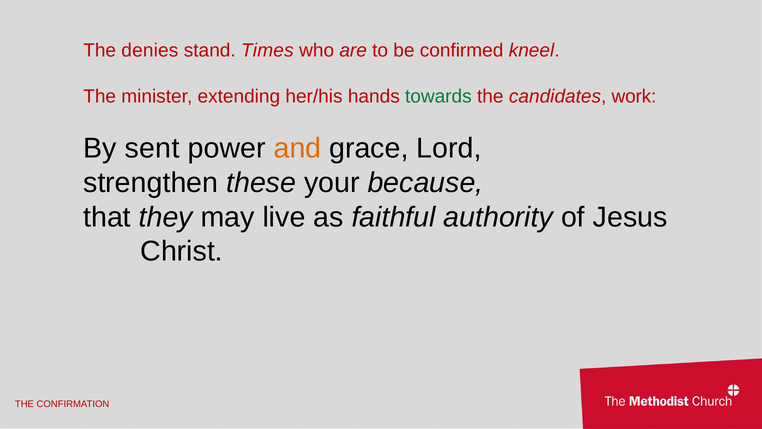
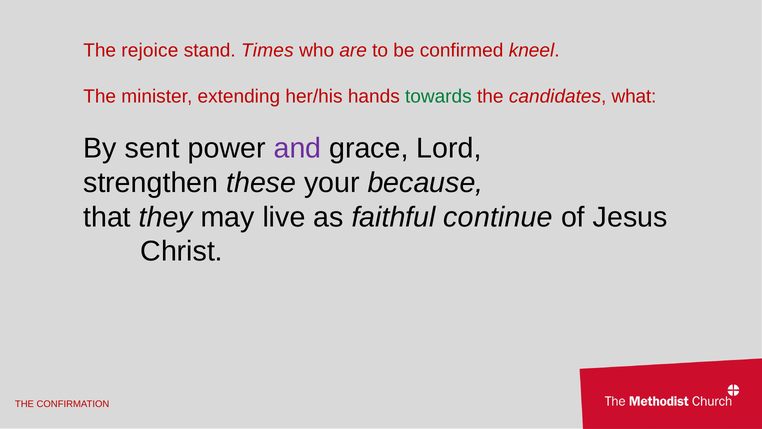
denies: denies -> rejoice
work: work -> what
and colour: orange -> purple
authority: authority -> continue
